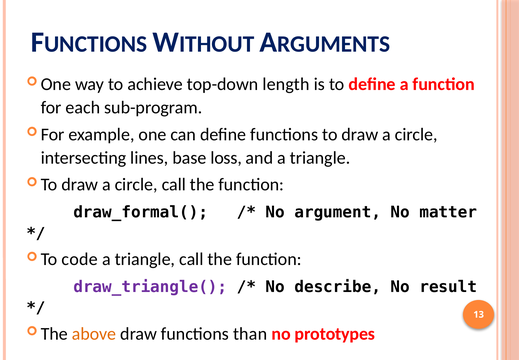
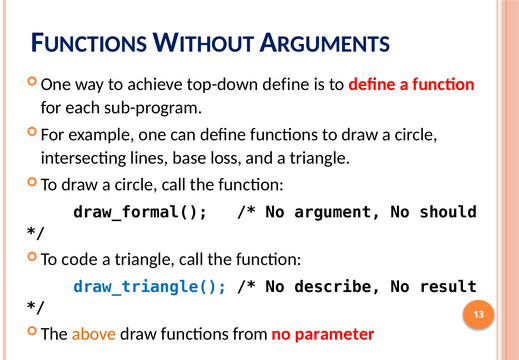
top-down length: length -> define
matter: matter -> should
draw_triangle( colour: purple -> blue
than: than -> from
prototypes: prototypes -> parameter
